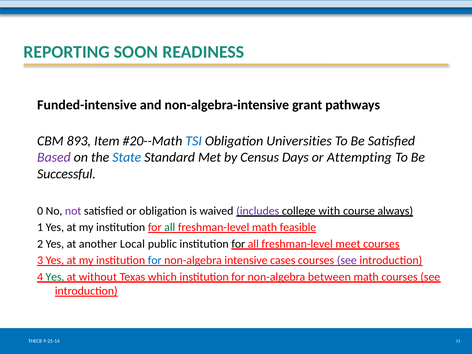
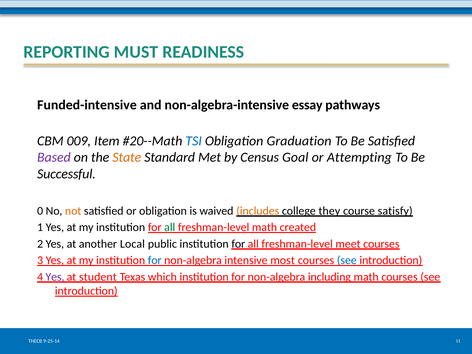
SOON: SOON -> MUST
grant: grant -> essay
893: 893 -> 009
Universities: Universities -> Graduation
State colour: blue -> orange
Days: Days -> Goal
not colour: purple -> orange
includes colour: purple -> orange
with: with -> they
always: always -> satisfy
feasible: feasible -> created
cases: cases -> most
see at (347, 260) colour: purple -> blue
Yes at (55, 277) colour: green -> purple
without: without -> student
between: between -> including
